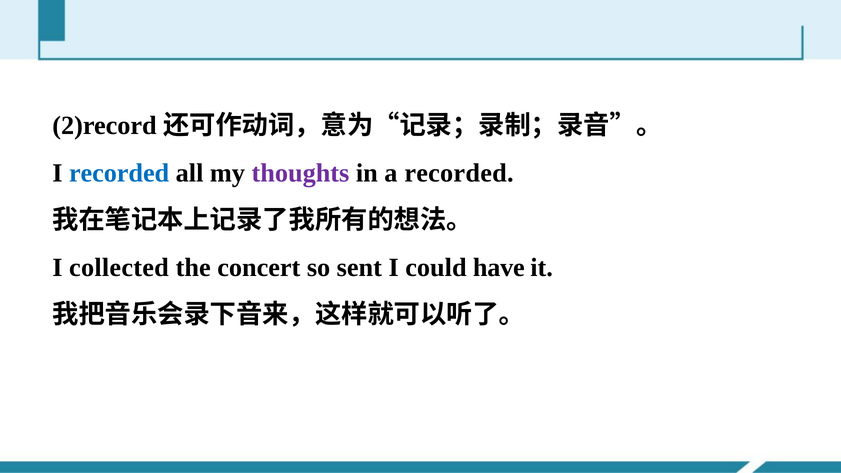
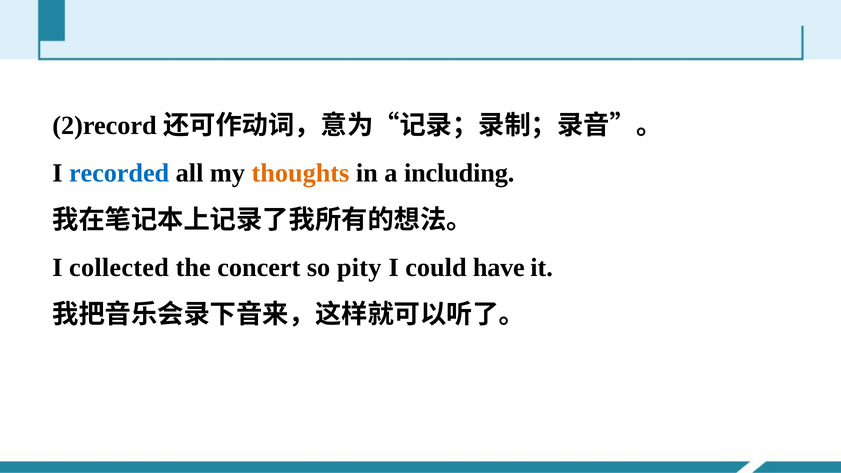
thoughts colour: purple -> orange
a recorded: recorded -> including
sent: sent -> pity
